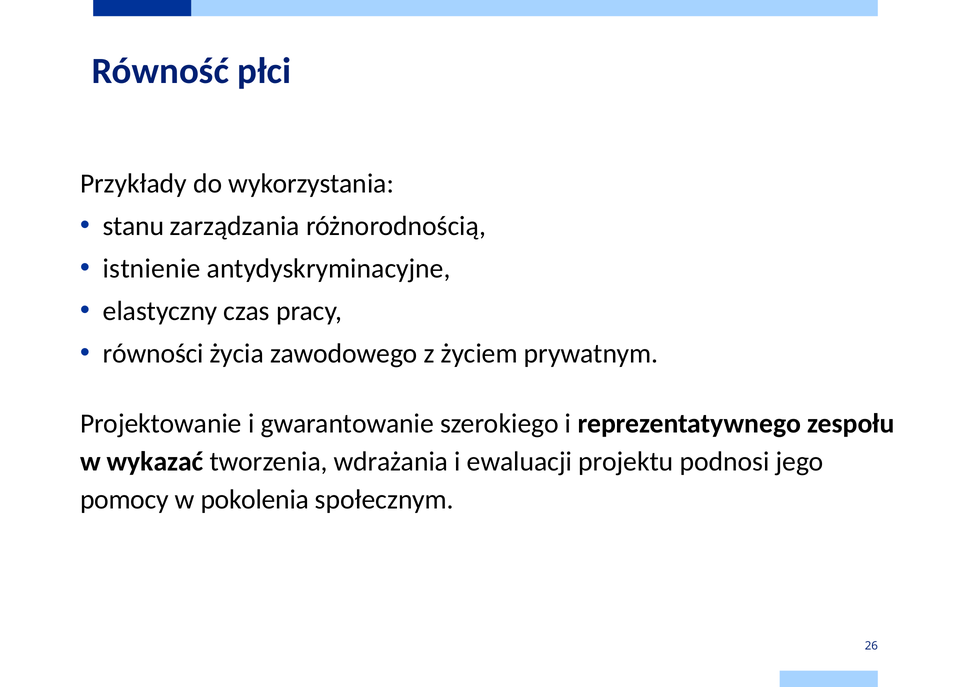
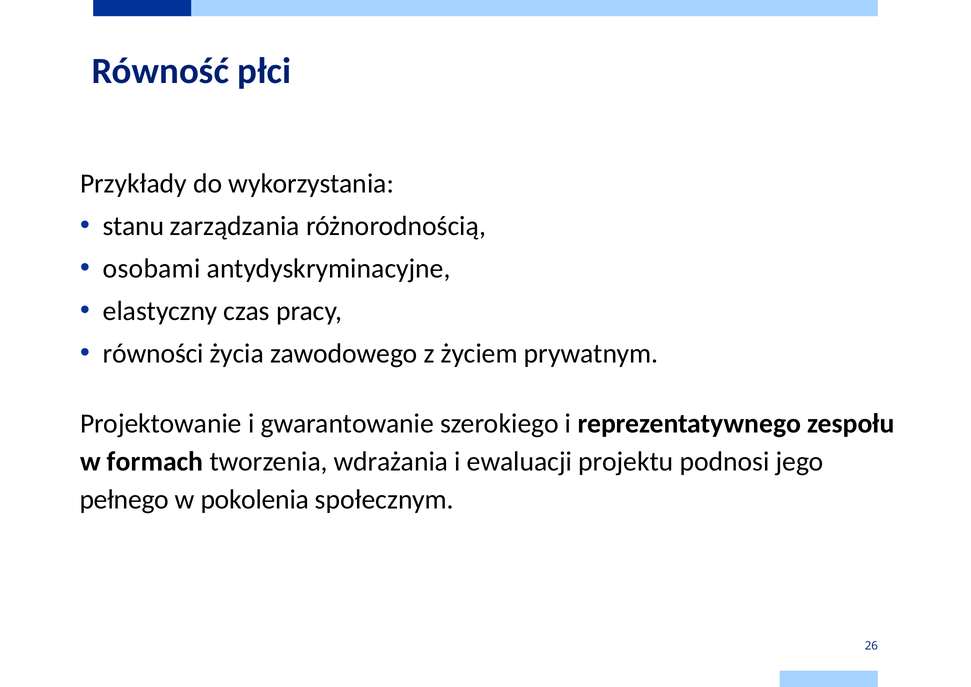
istnienie: istnienie -> osobami
wykazać: wykazać -> formach
pomocy: pomocy -> pełnego
